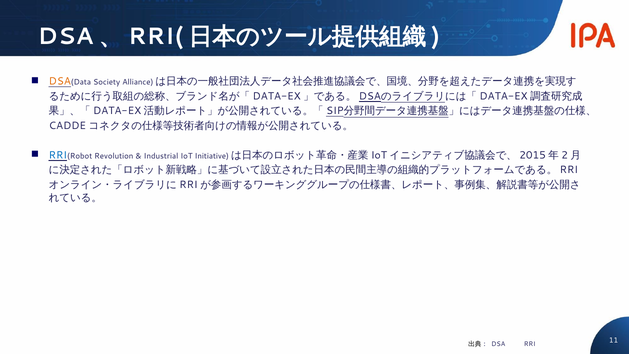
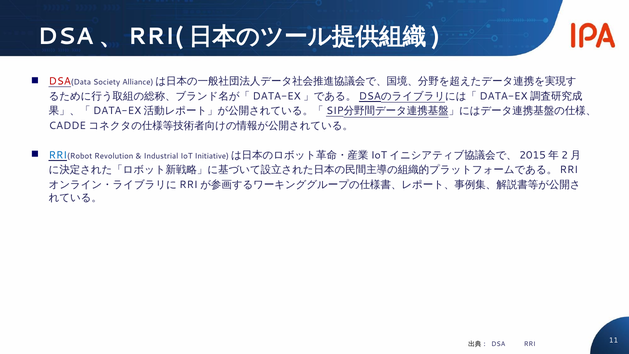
DSA at (60, 81) colour: orange -> red
